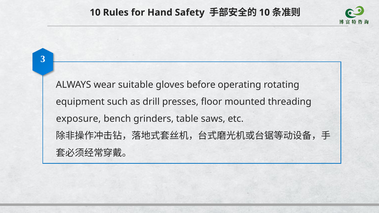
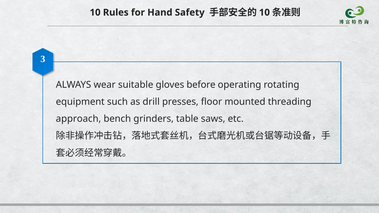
exposure: exposure -> approach
